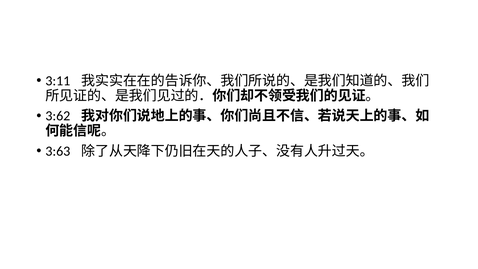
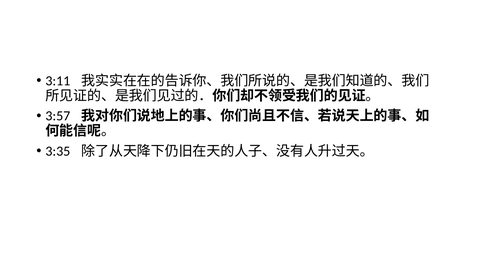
3:62: 3:62 -> 3:57
3:63: 3:63 -> 3:35
